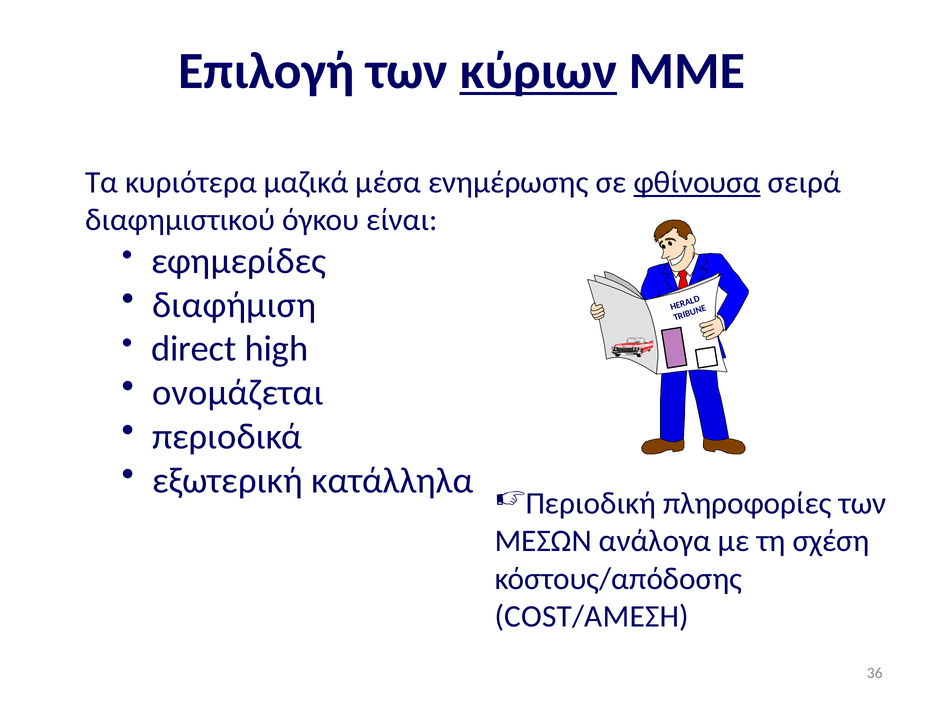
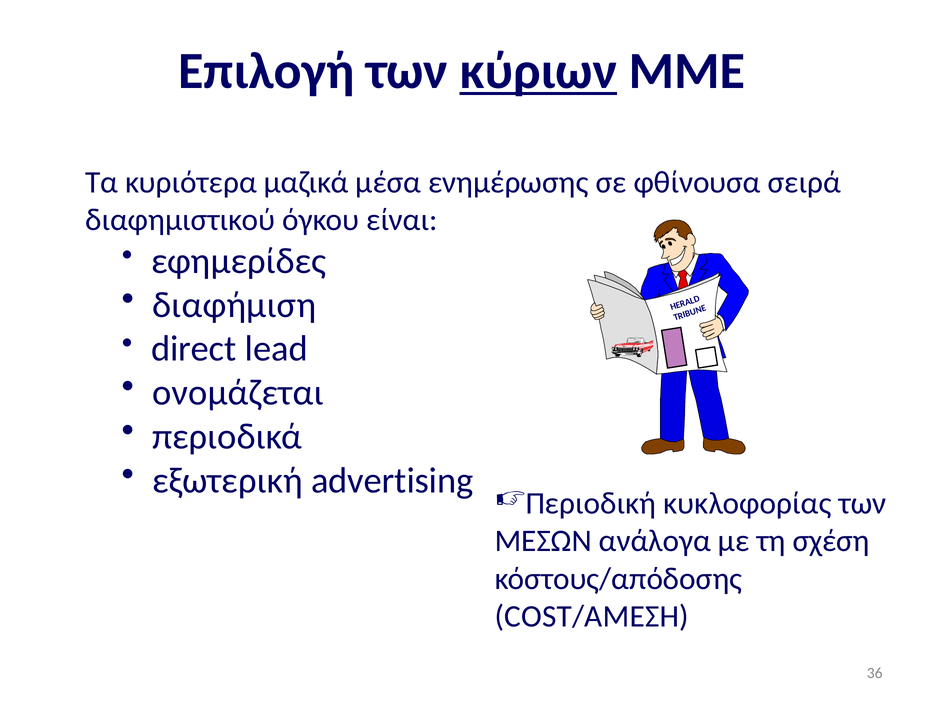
φθίνουσα underline: present -> none
high: high -> lead
κατάλληλα: κατάλληλα -> advertising
πληροφορίες: πληροφορίες -> κυκλοφορίας
